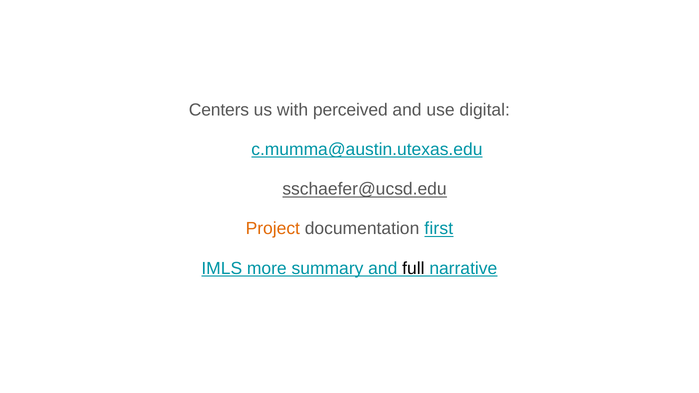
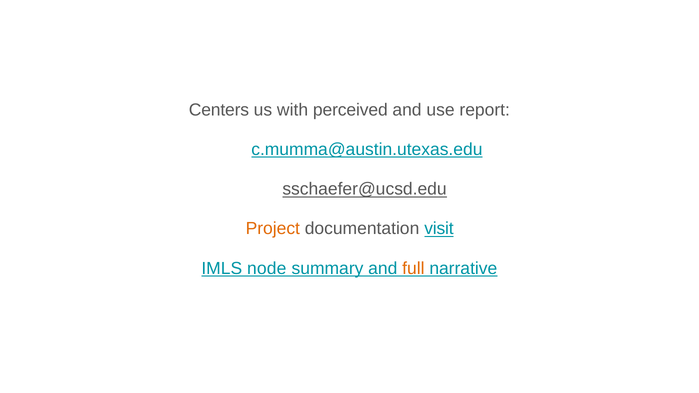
digital: digital -> report
first: first -> visit
more: more -> node
full colour: black -> orange
